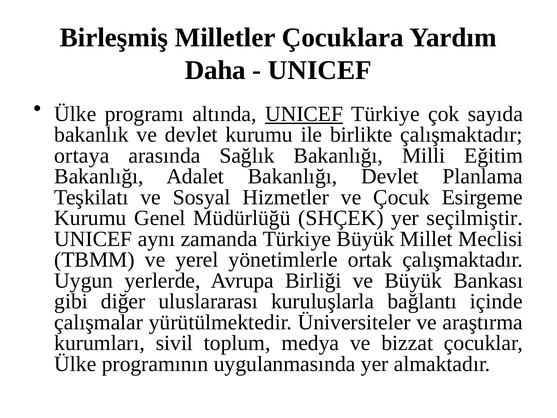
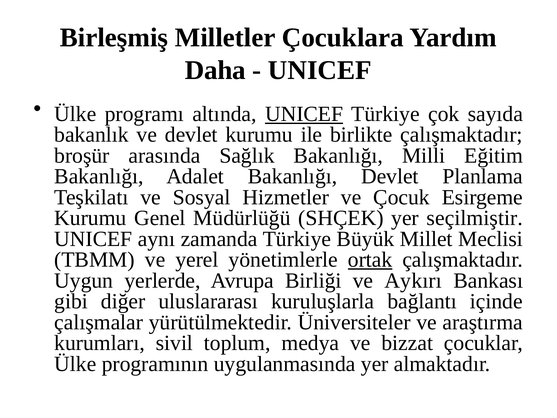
ortaya: ortaya -> broşür
ortak underline: none -> present
ve Büyük: Büyük -> Aykırı
